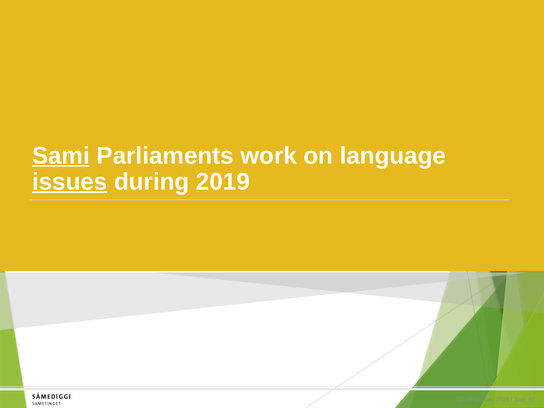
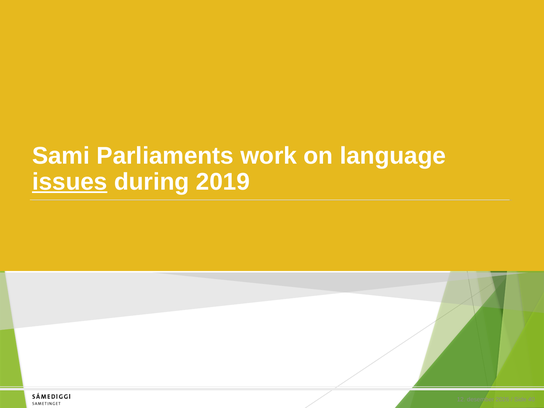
Sami underline: present -> none
